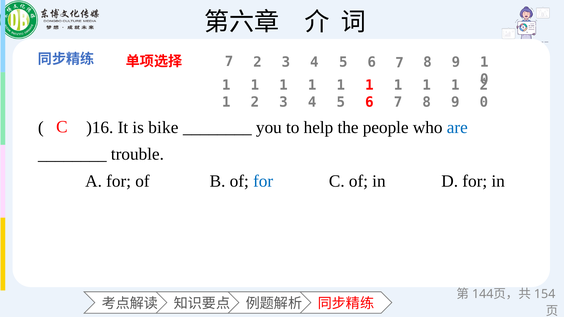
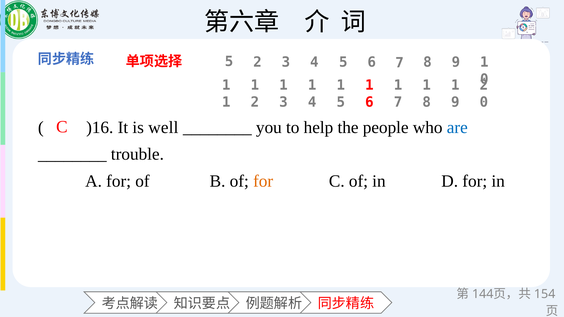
7 at (229, 62): 7 -> 5
bike: bike -> well
for at (263, 181) colour: blue -> orange
